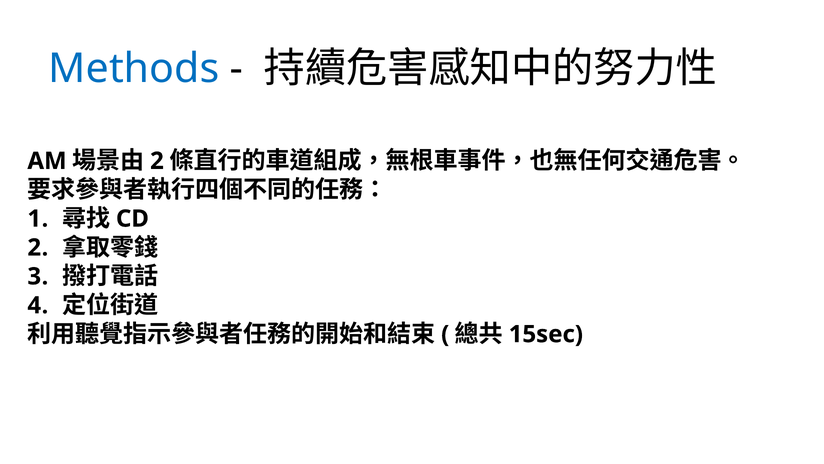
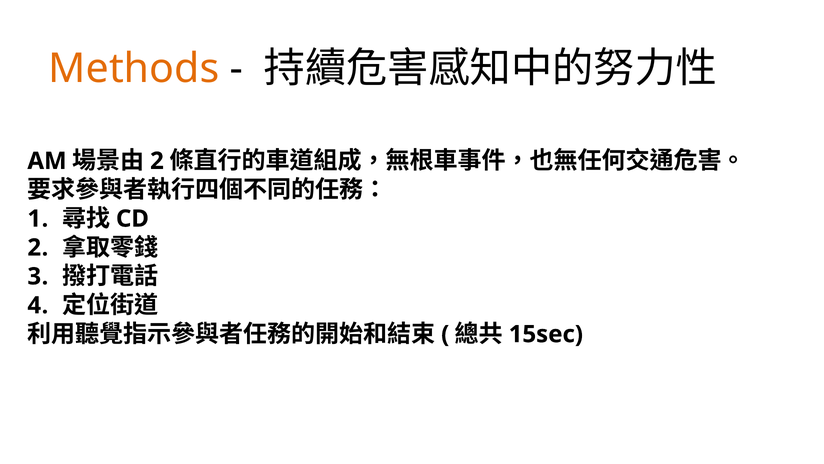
Methods colour: blue -> orange
